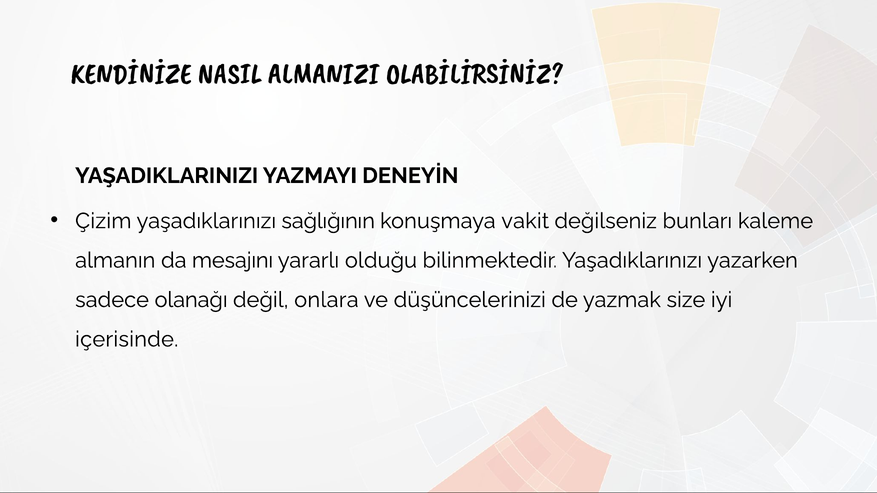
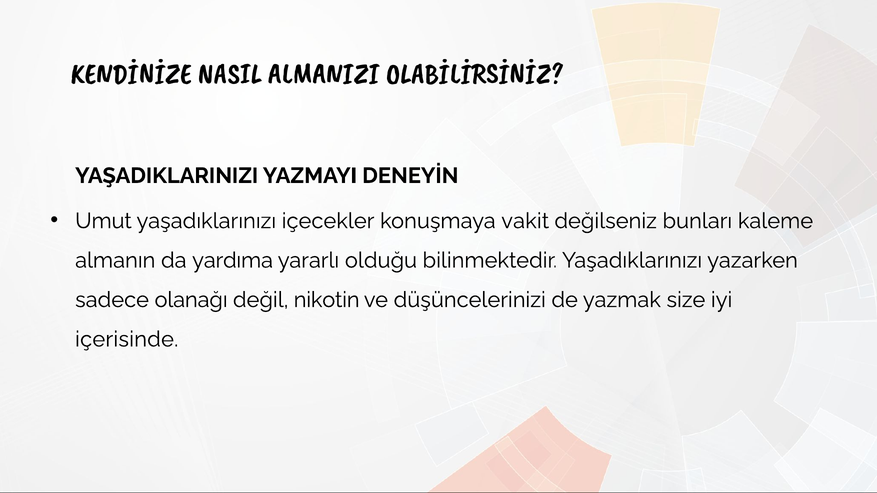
Çizim: Çizim -> Umut
sağlığının: sağlığının -> içecekler
mesajını: mesajını -> yardıma
onlara: onlara -> nikotin
